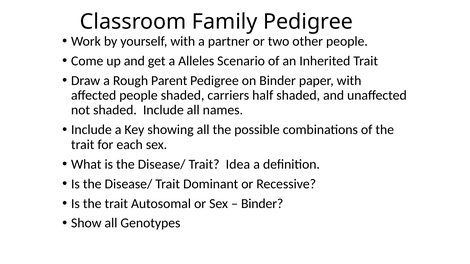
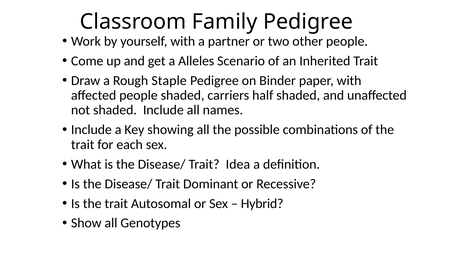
Parent: Parent -> Staple
Binder at (262, 204): Binder -> Hybrid
